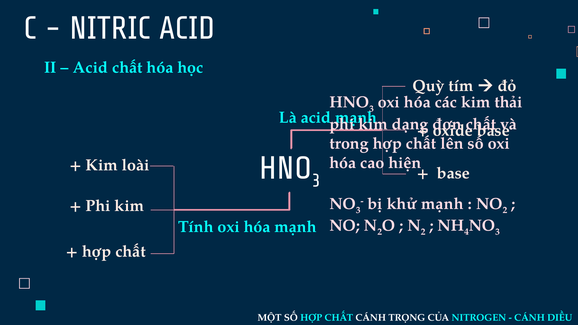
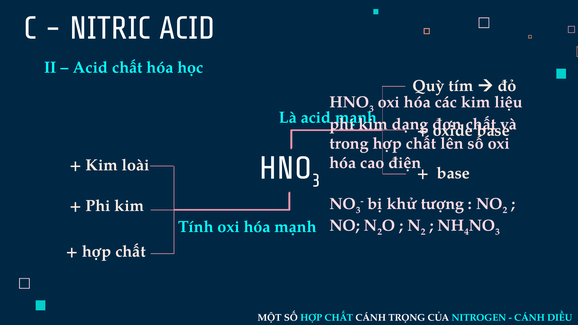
thải: thải -> liệu
hiện: hiện -> điện
khử mạnh: mạnh -> tượng
